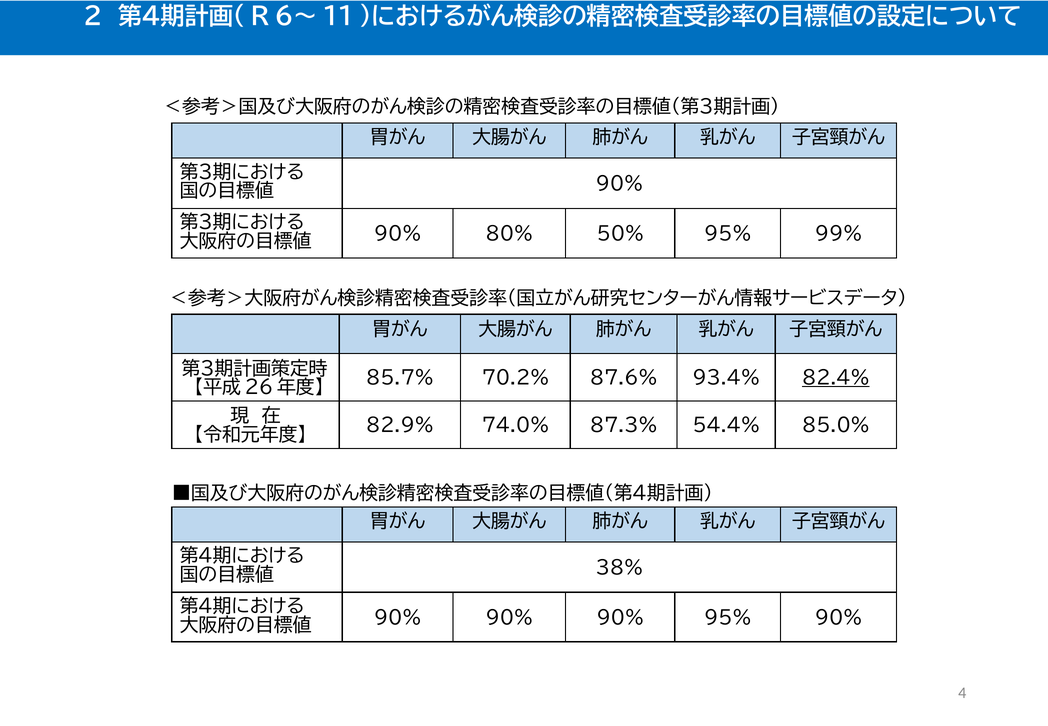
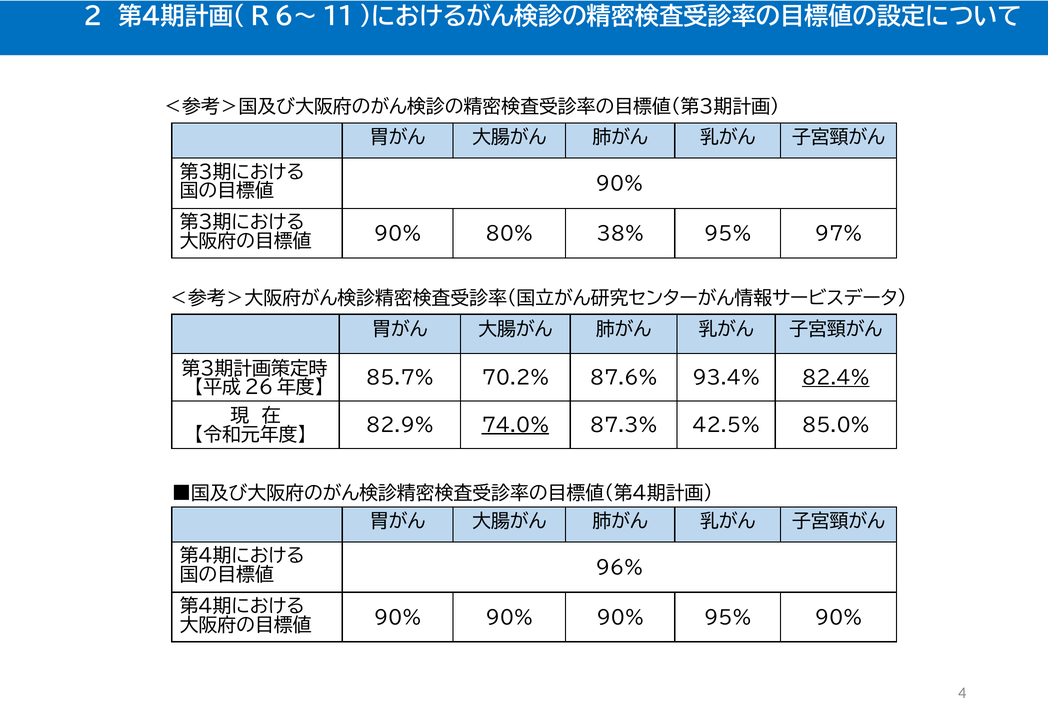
50%: 50% -> 38%
99%: 99% -> 97%
74.0% underline: none -> present
54.4%: 54.4% -> 42.5%
38%: 38% -> 96%
